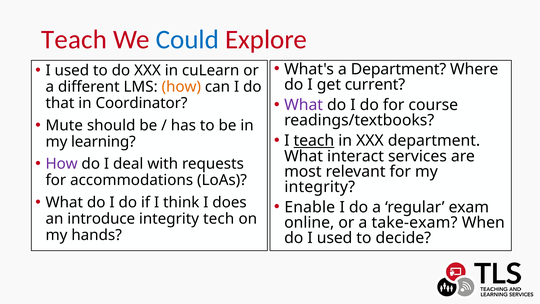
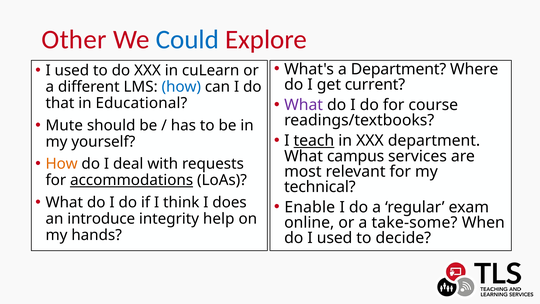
Teach at (74, 39): Teach -> Other
how at (181, 87) colour: orange -> blue
Coordinator: Coordinator -> Educational
learning: learning -> yourself
interact: interact -> campus
How at (62, 164) colour: purple -> orange
accommodations underline: none -> present
integrity at (320, 187): integrity -> technical
tech: tech -> help
take-exam: take-exam -> take-some
